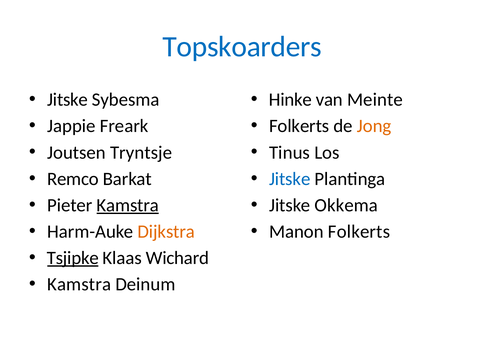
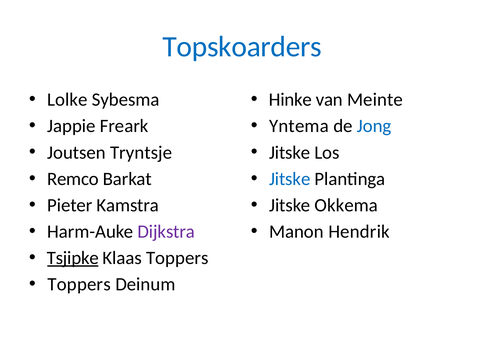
Jitske at (68, 100): Jitske -> Lolke
Folkerts at (299, 126): Folkerts -> Yntema
Jong colour: orange -> blue
Tinus at (290, 152): Tinus -> Jitske
Kamstra at (128, 205) underline: present -> none
Dijkstra colour: orange -> purple
Manon Folkerts: Folkerts -> Hendrik
Klaas Wichard: Wichard -> Toppers
Kamstra at (79, 284): Kamstra -> Toppers
